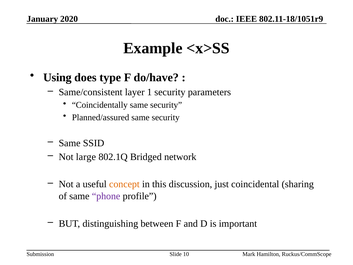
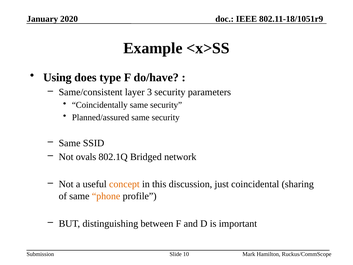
1: 1 -> 3
large: large -> ovals
phone colour: purple -> orange
